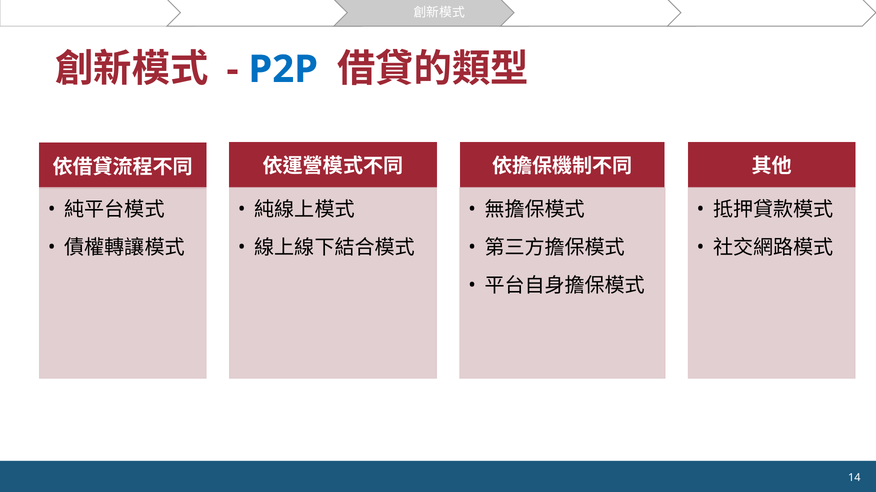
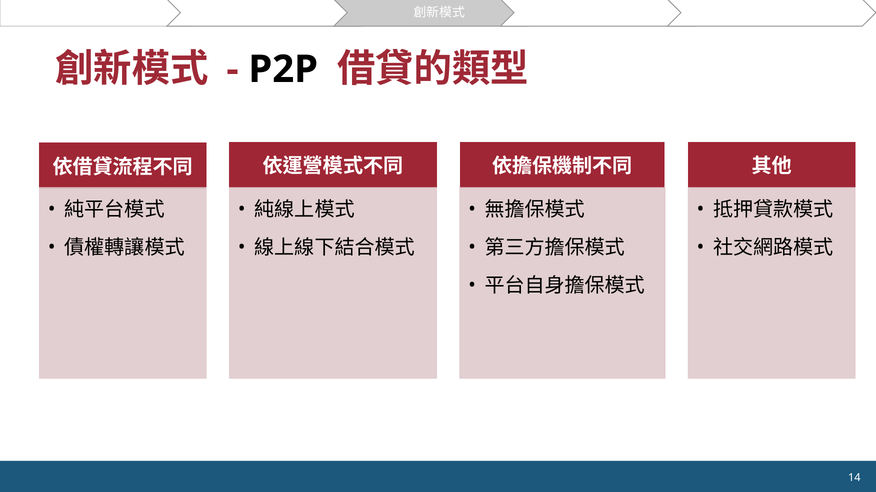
P2P colour: blue -> black
